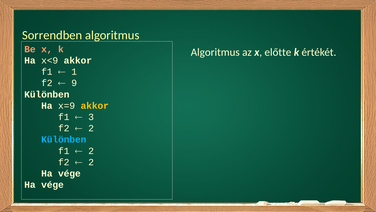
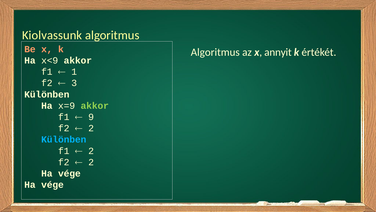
Sorrendben: Sorrendben -> Kiolvassunk
előtte: előtte -> annyit
9: 9 -> 3
akkor at (95, 105) colour: yellow -> light green
3: 3 -> 9
